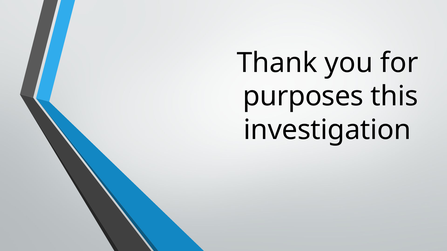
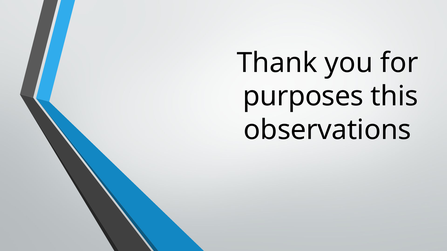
investigation: investigation -> observations
